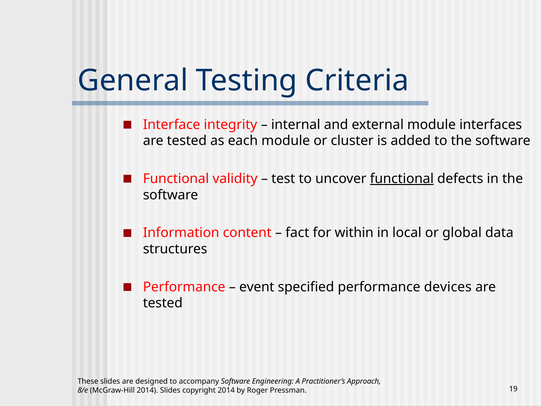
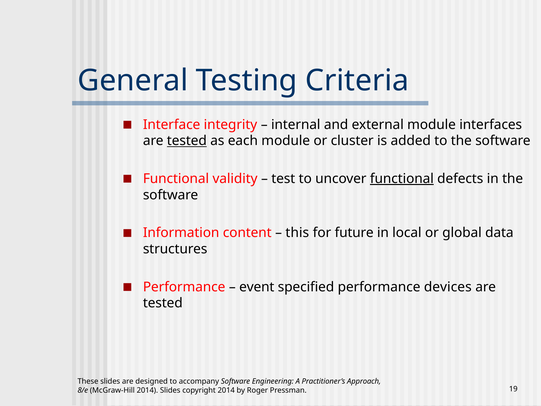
tested at (187, 141) underline: none -> present
fact: fact -> this
within: within -> future
